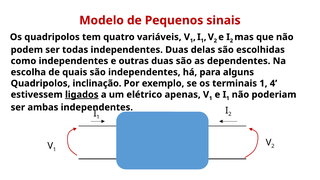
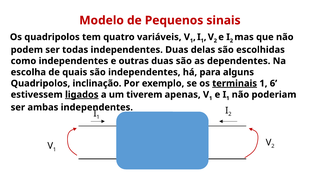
terminais underline: none -> present
4: 4 -> 6
elétrico: elétrico -> tiverem
